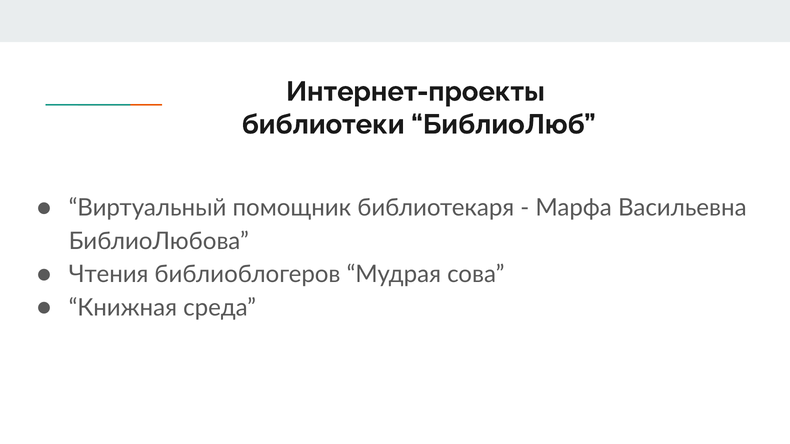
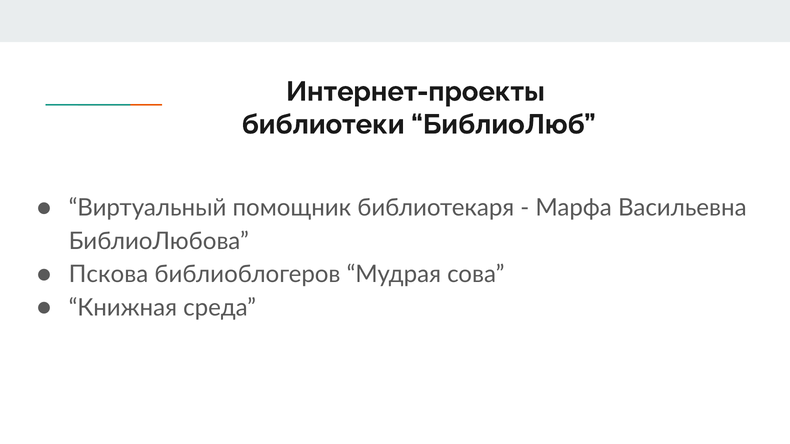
Чтения: Чтения -> Пскова
